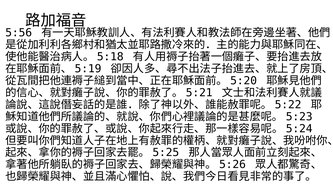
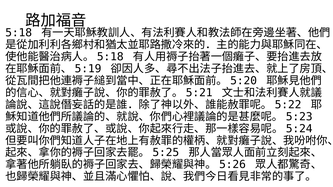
5:56: 5:56 -> 5:18
